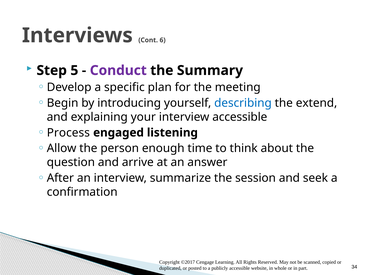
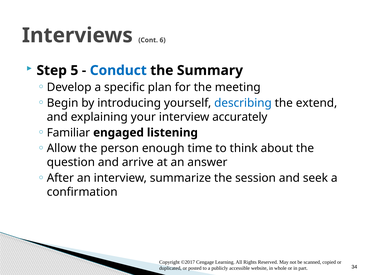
Conduct colour: purple -> blue
interview accessible: accessible -> accurately
Process: Process -> Familiar
